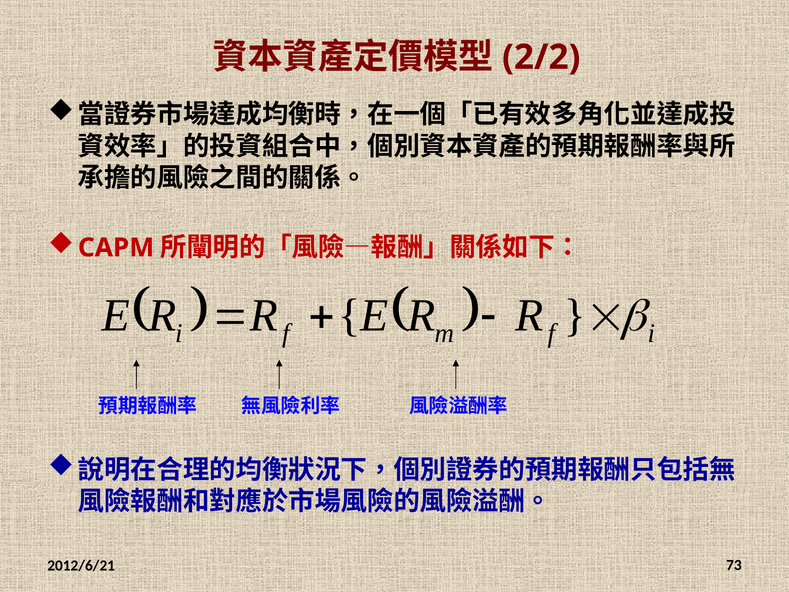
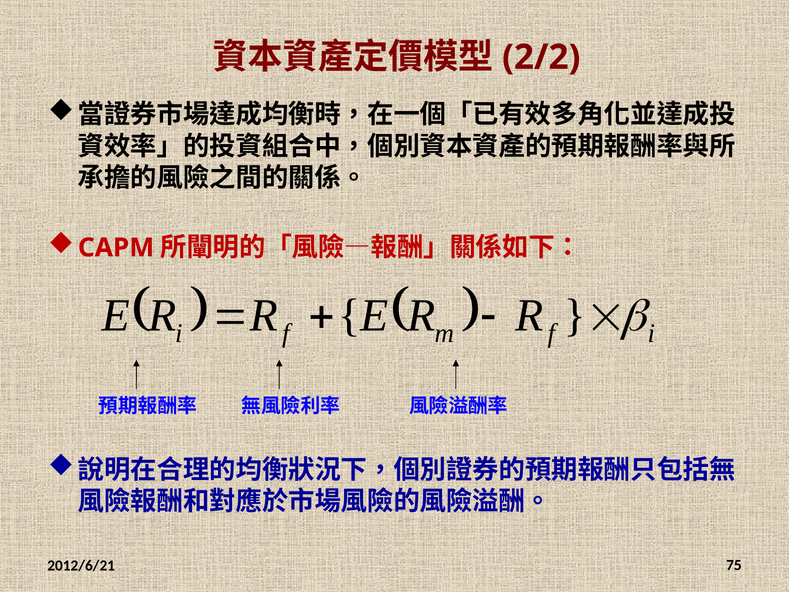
73: 73 -> 75
